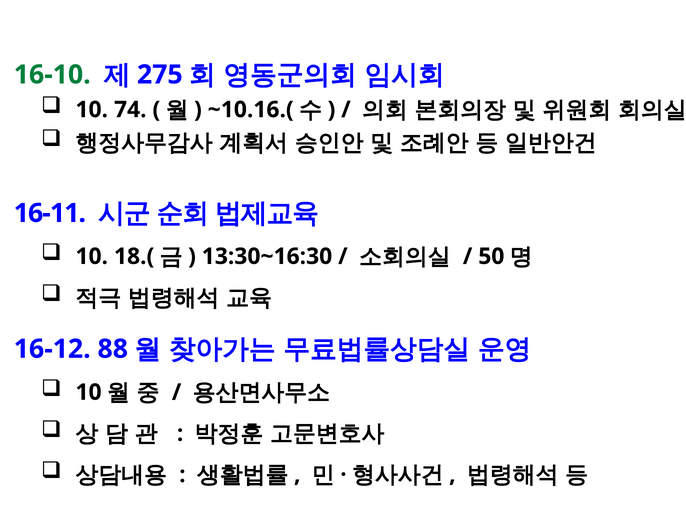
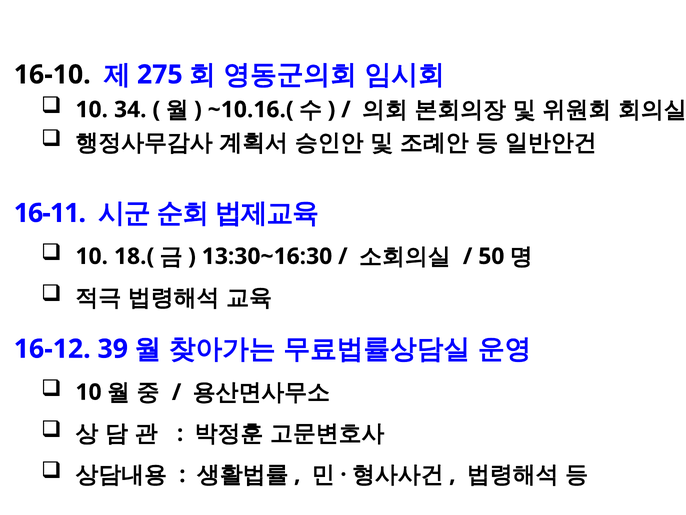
16-10 colour: green -> black
74: 74 -> 34
88: 88 -> 39
